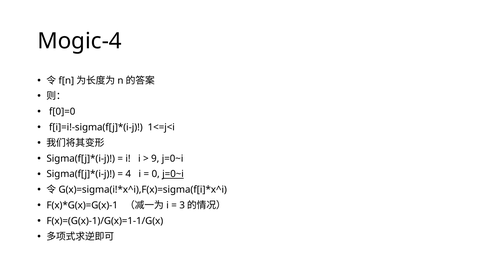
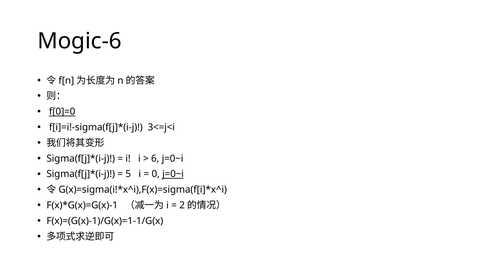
Mogic-4: Mogic-4 -> Mogic-6
f[0]=0 underline: none -> present
1<=j<i: 1<=j<i -> 3<=j<i
9: 9 -> 6
4: 4 -> 5
3: 3 -> 2
